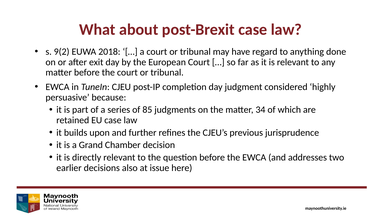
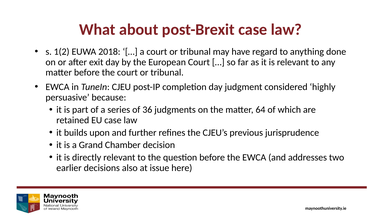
9(2: 9(2 -> 1(2
85: 85 -> 36
34: 34 -> 64
